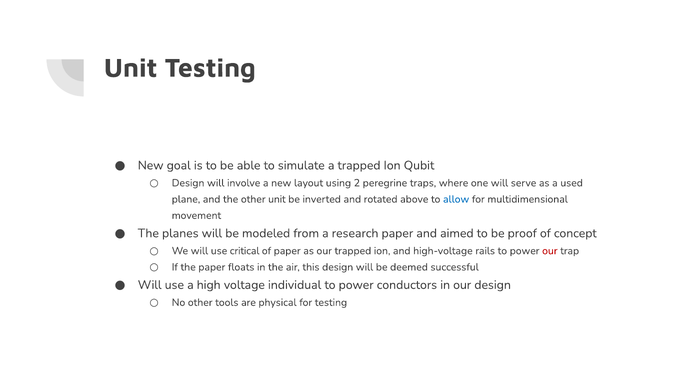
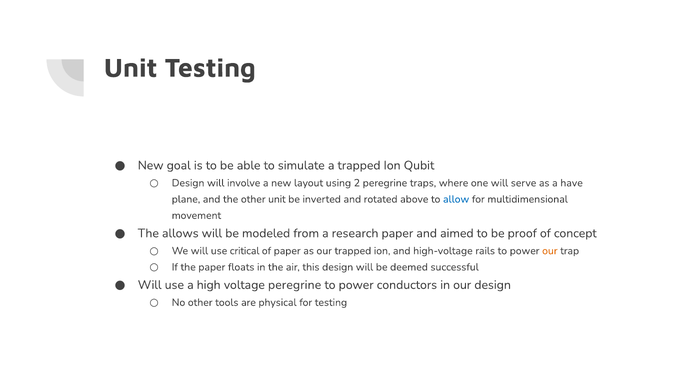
used: used -> have
planes: planes -> allows
our at (550, 251) colour: red -> orange
voltage individual: individual -> peregrine
